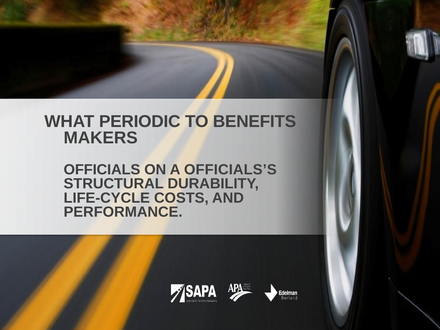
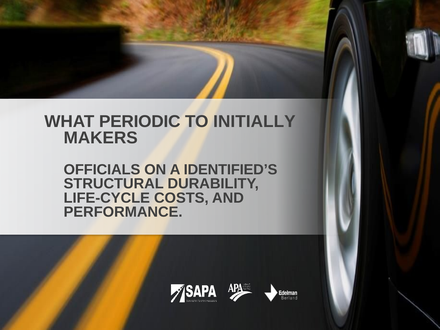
BENEFITS: BENEFITS -> INITIALLY
OFFICIALS’S: OFFICIALS’S -> IDENTIFIED’S
